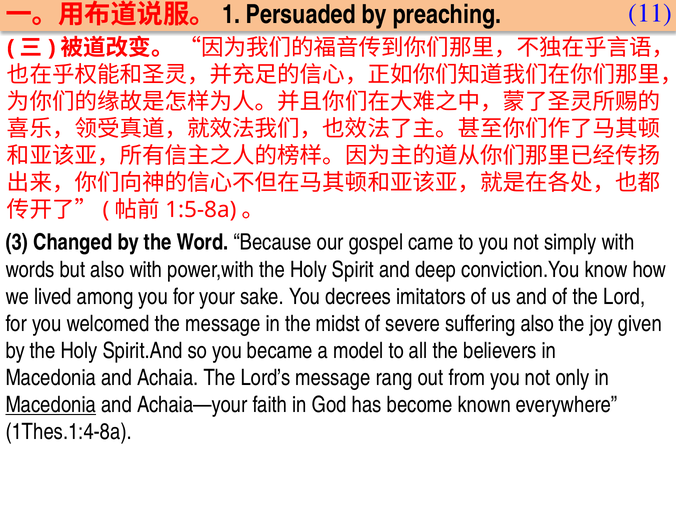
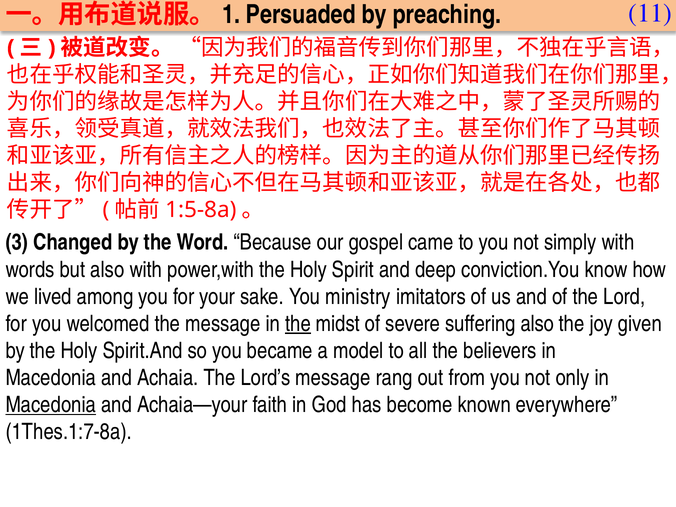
decrees: decrees -> ministry
the at (298, 324) underline: none -> present
1Thes.1:4-8a: 1Thes.1:4-8a -> 1Thes.1:7-8a
